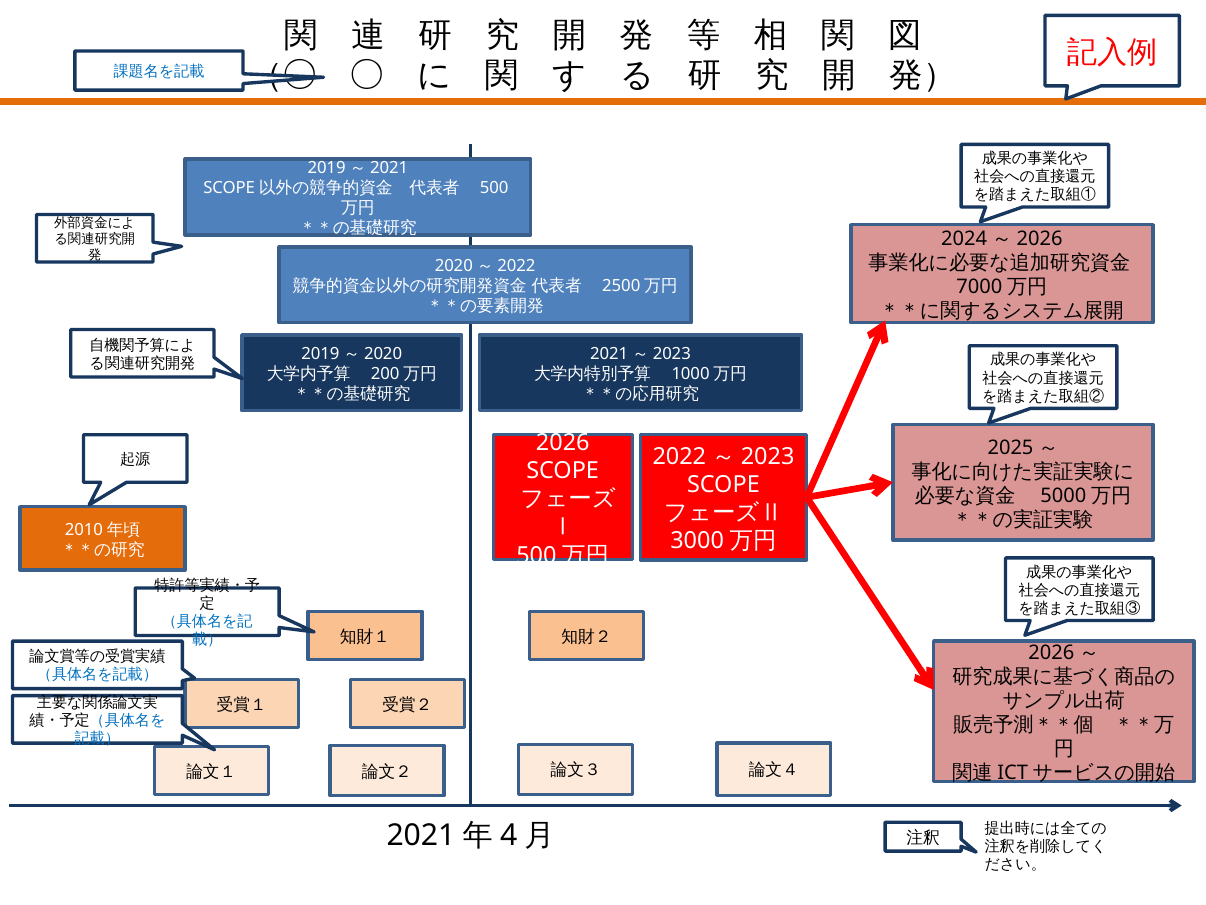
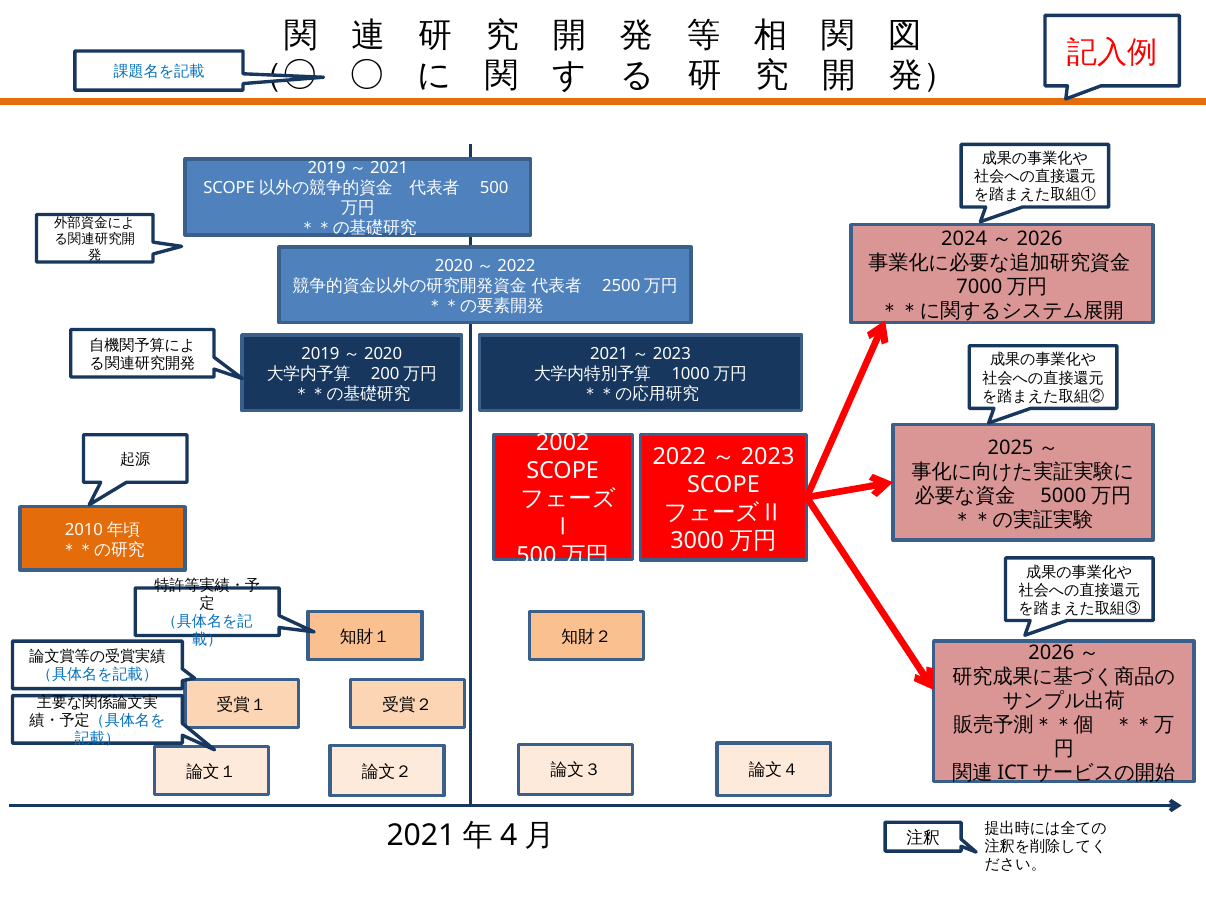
2026: 2026 -> 2002
